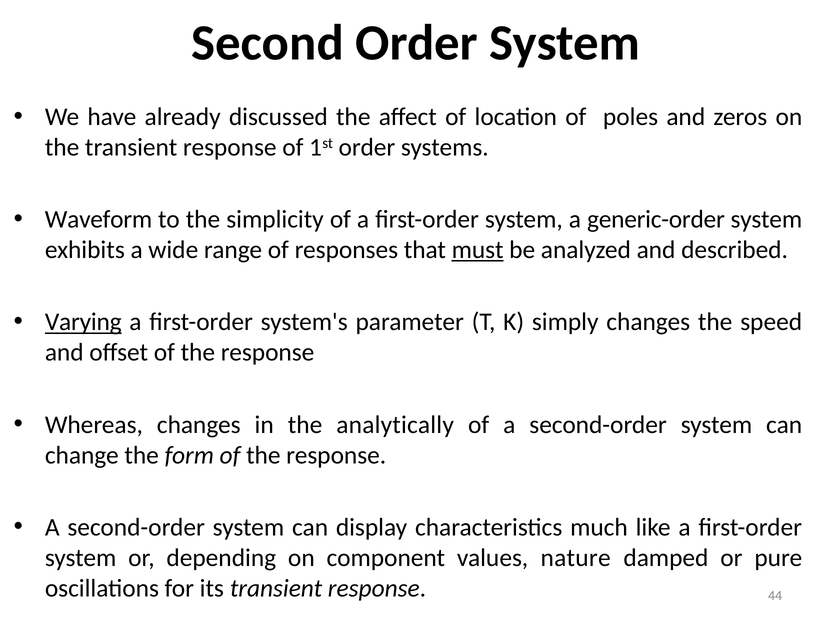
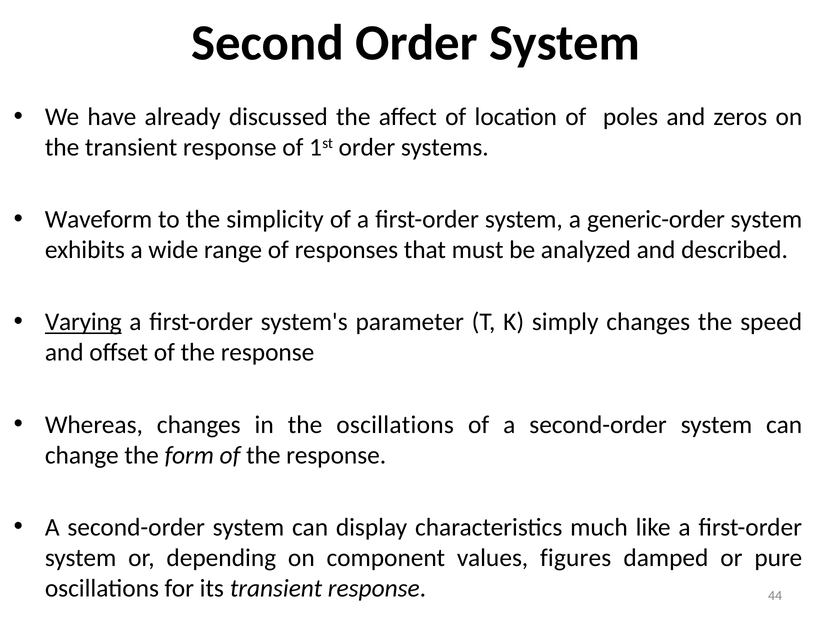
must underline: present -> none
the analytically: analytically -> oscillations
nature: nature -> figures
